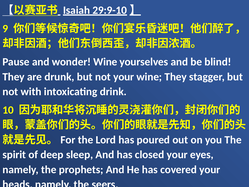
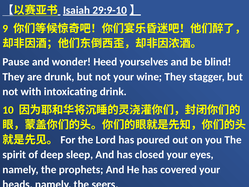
wonder Wine: Wine -> Heed
